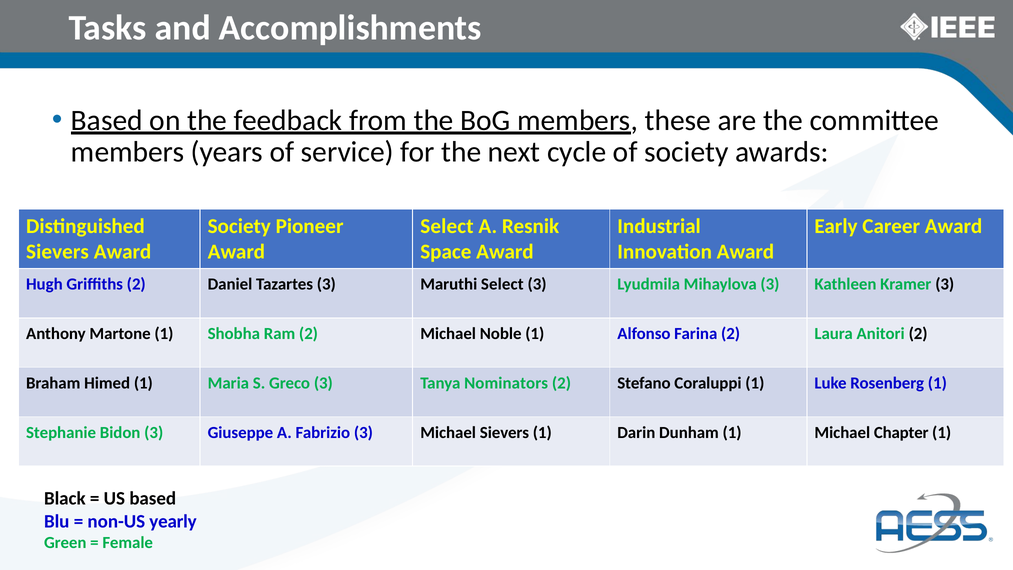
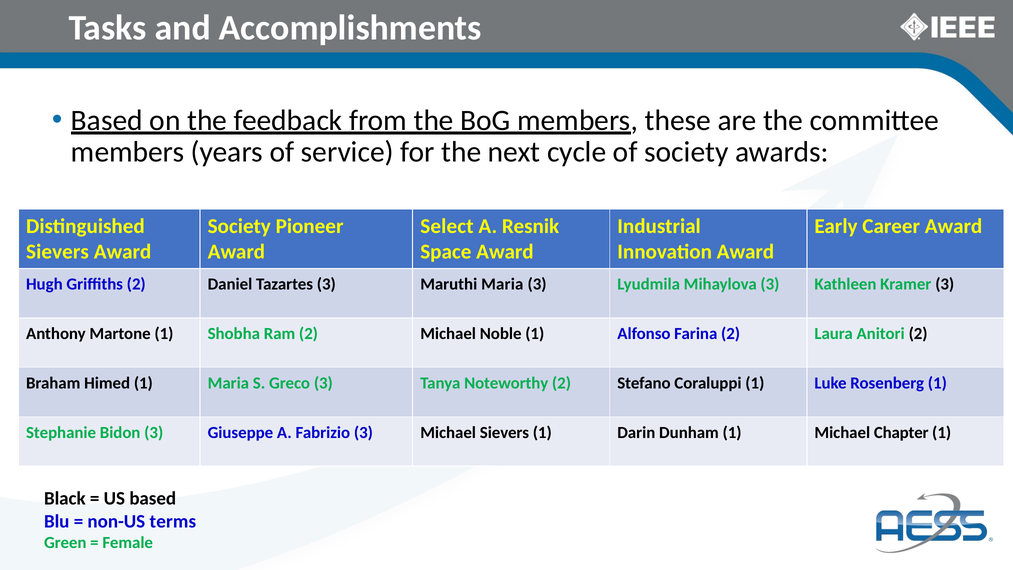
Maruthi Select: Select -> Maria
Nominators: Nominators -> Noteworthy
yearly: yearly -> terms
